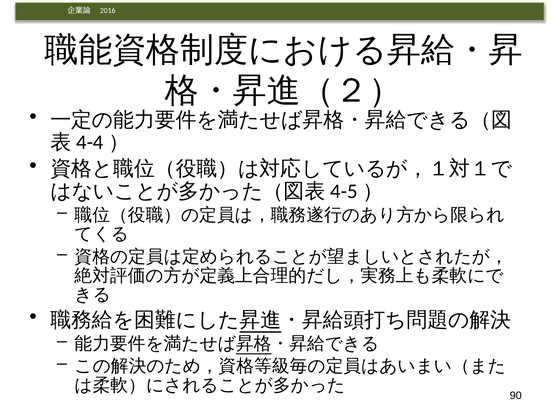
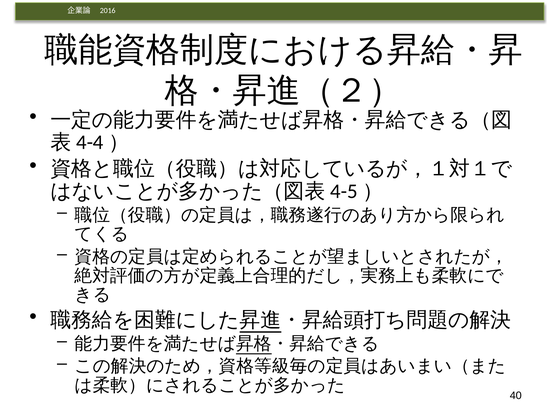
90: 90 -> 40
